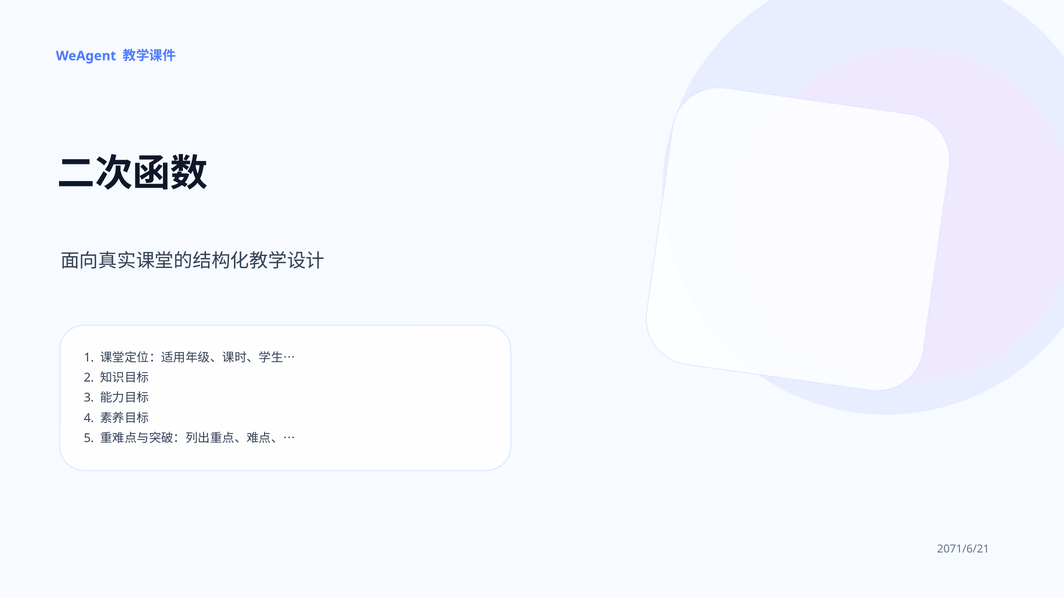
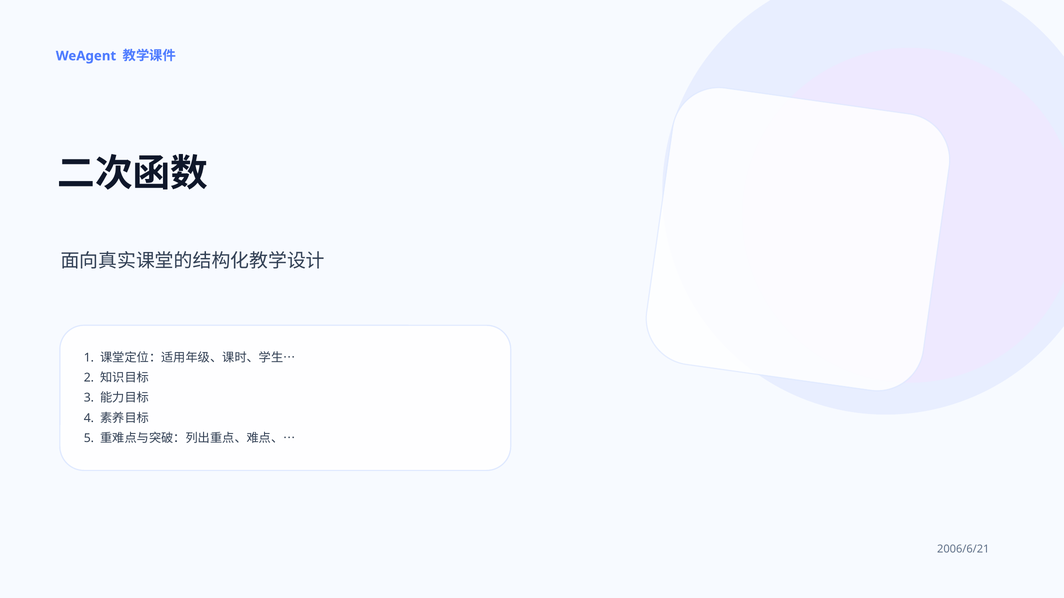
2071/6/21: 2071/6/21 -> 2006/6/21
